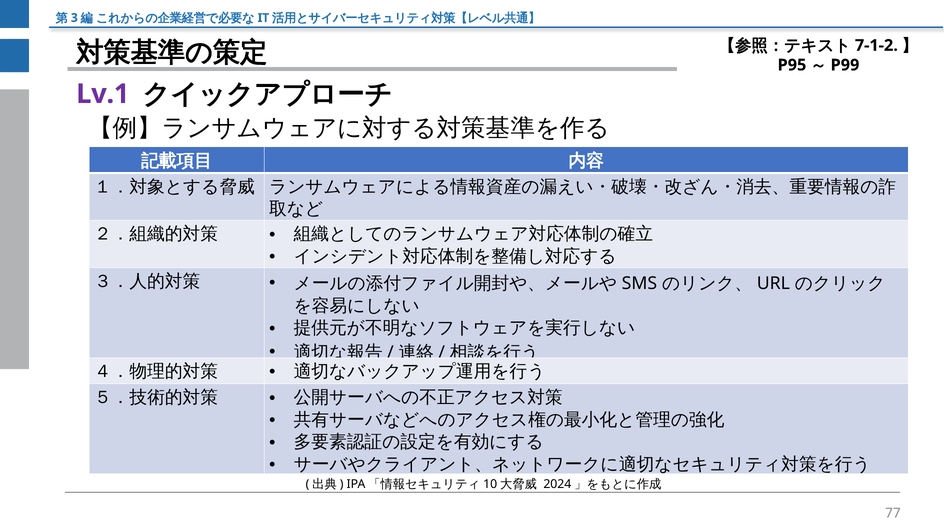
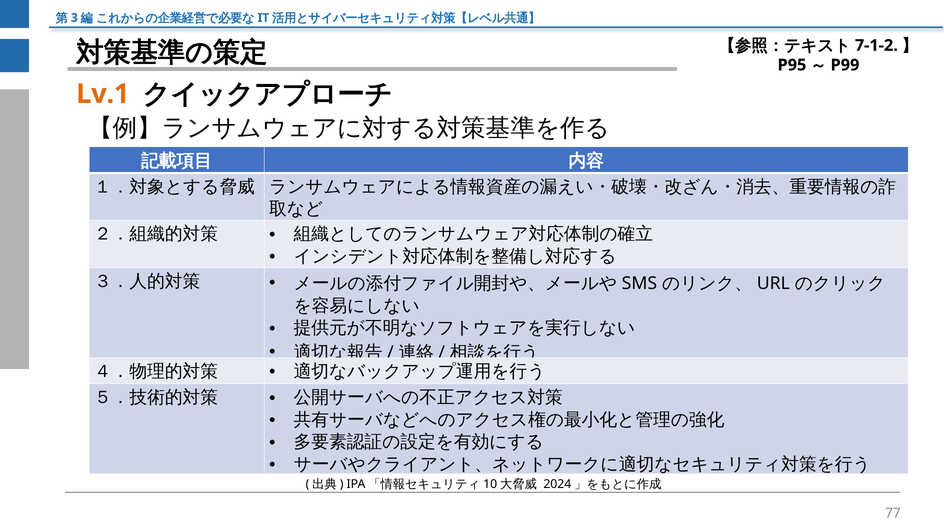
Lv.1 colour: purple -> orange
